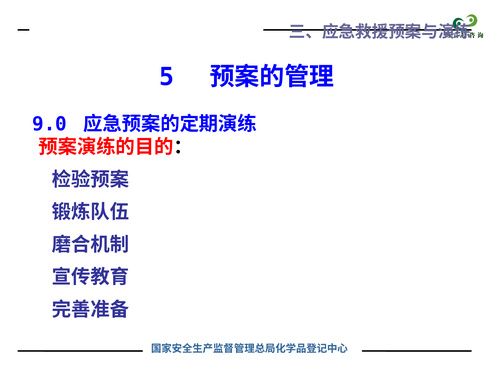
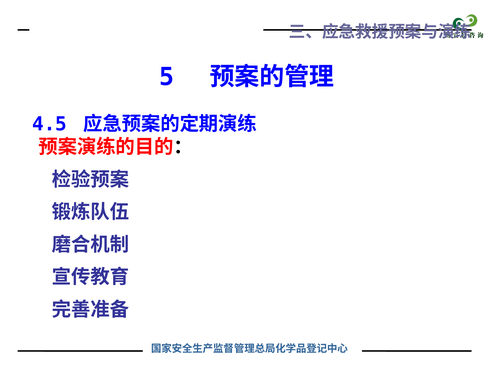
9.0: 9.0 -> 4.5
